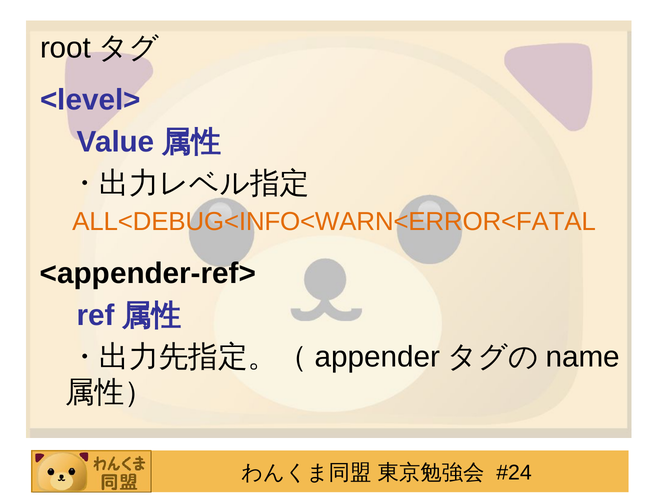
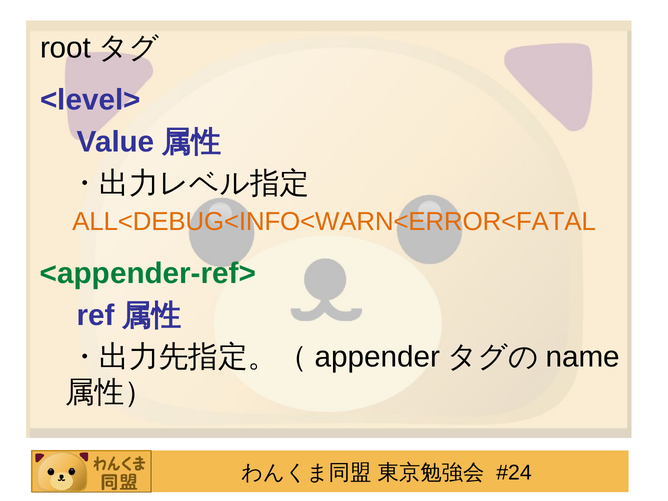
<appender-ref> colour: black -> green
